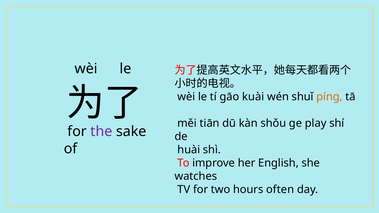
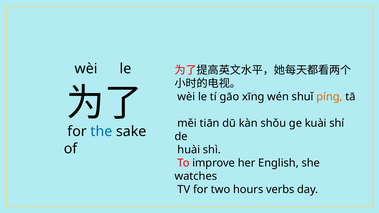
kuài: kuài -> xīng
play: play -> kuài
the colour: purple -> blue
often: often -> verbs
